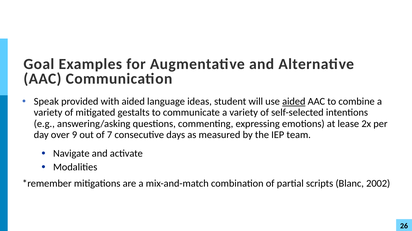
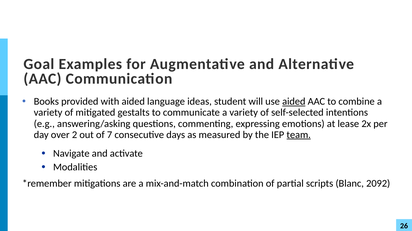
Speak: Speak -> Books
9: 9 -> 2
team underline: none -> present
2002: 2002 -> 2092
